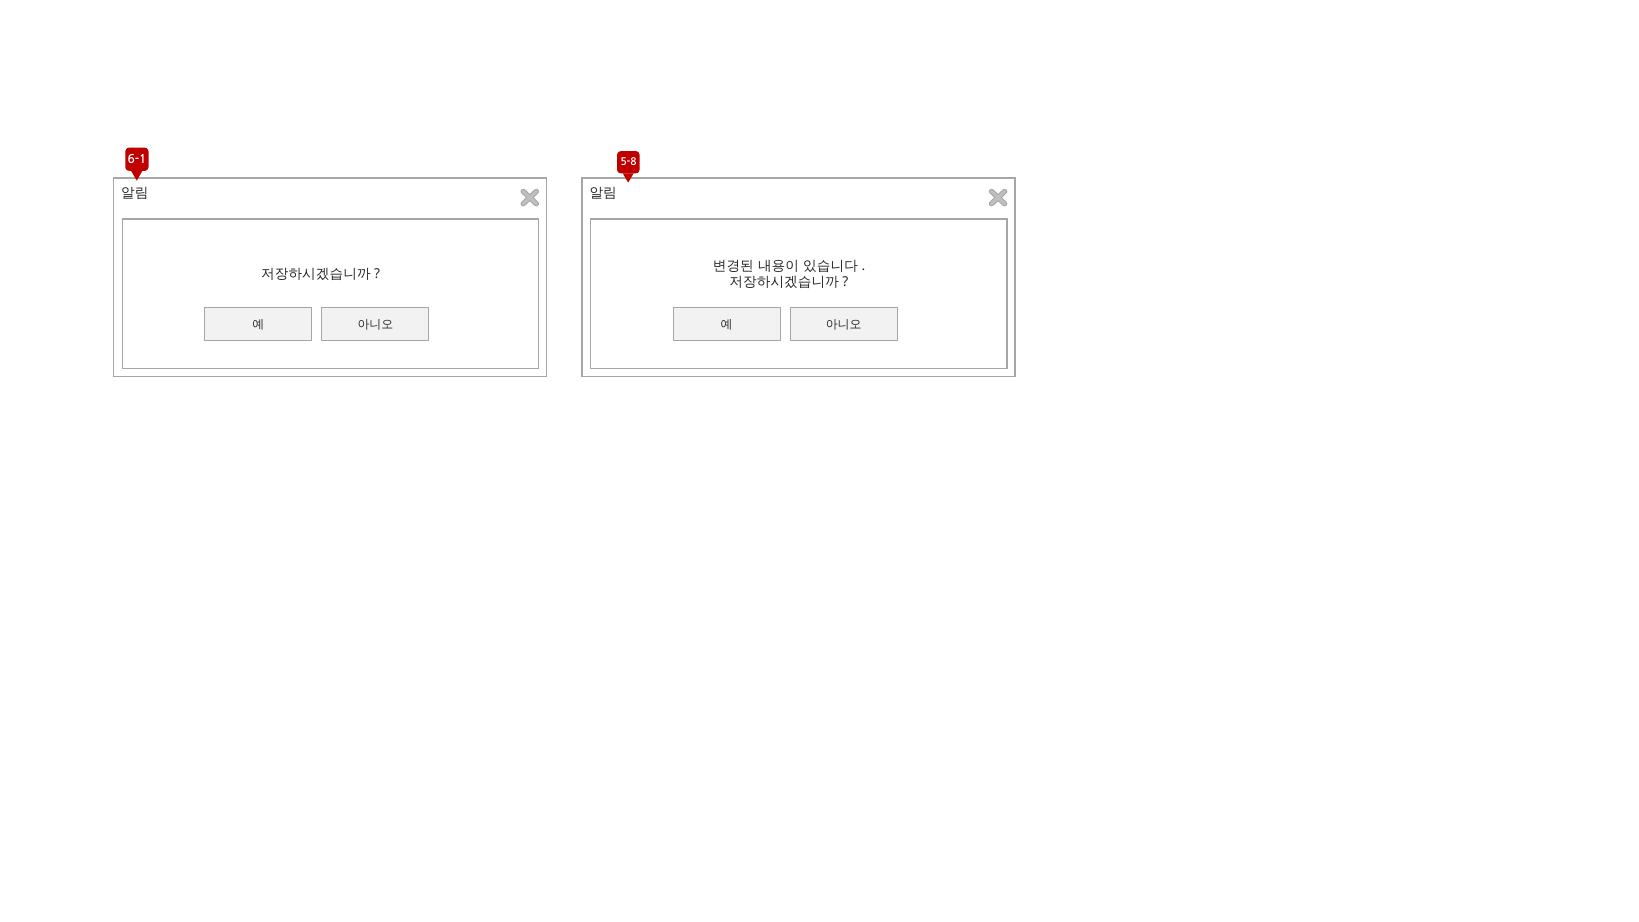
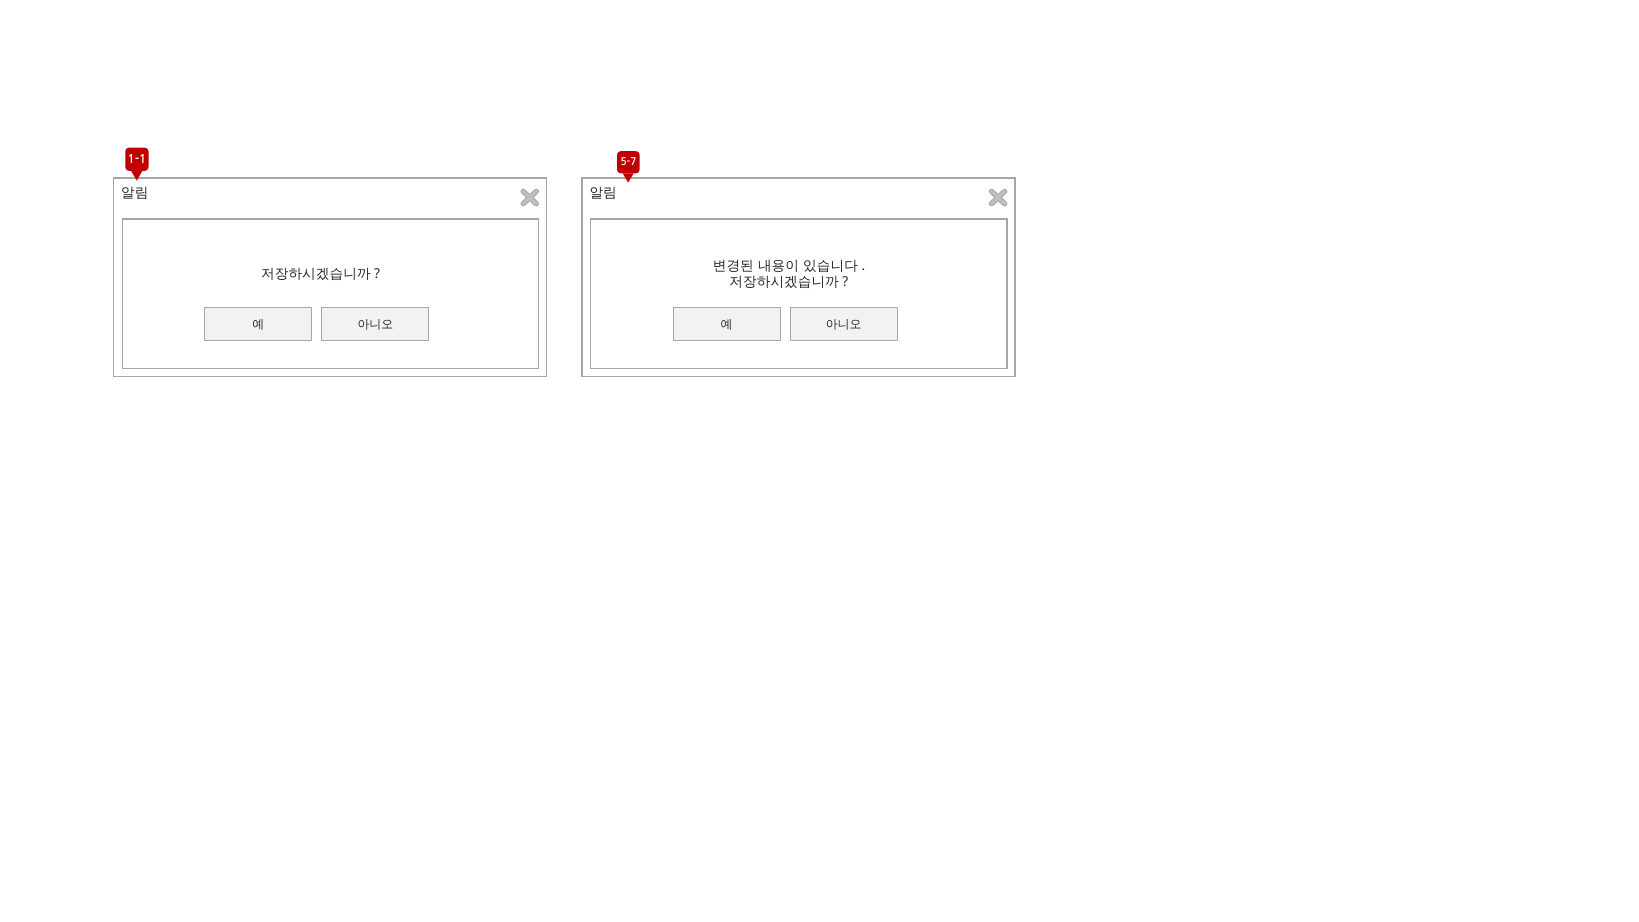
6-1: 6-1 -> 1-1
5-8: 5-8 -> 5-7
